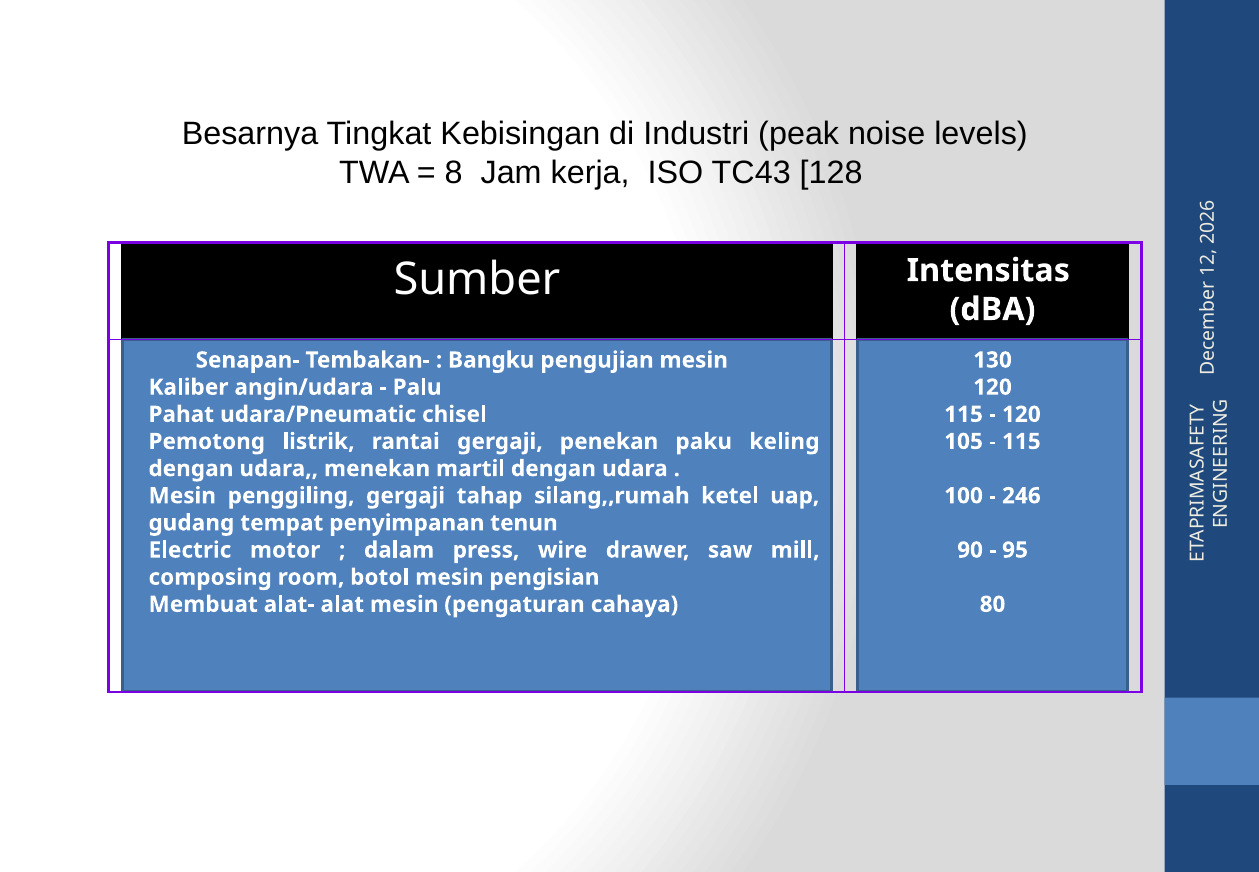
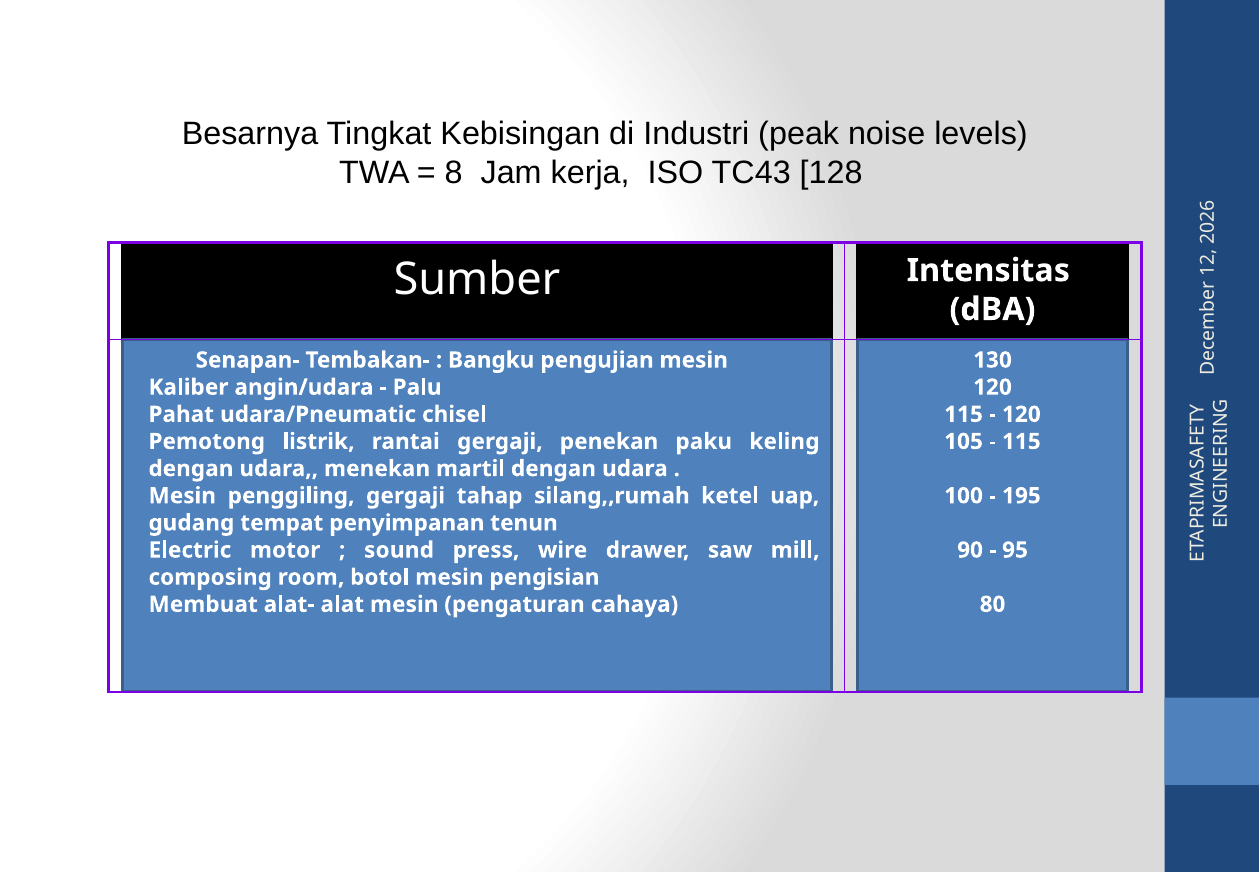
246: 246 -> 195
dalam: dalam -> sound
